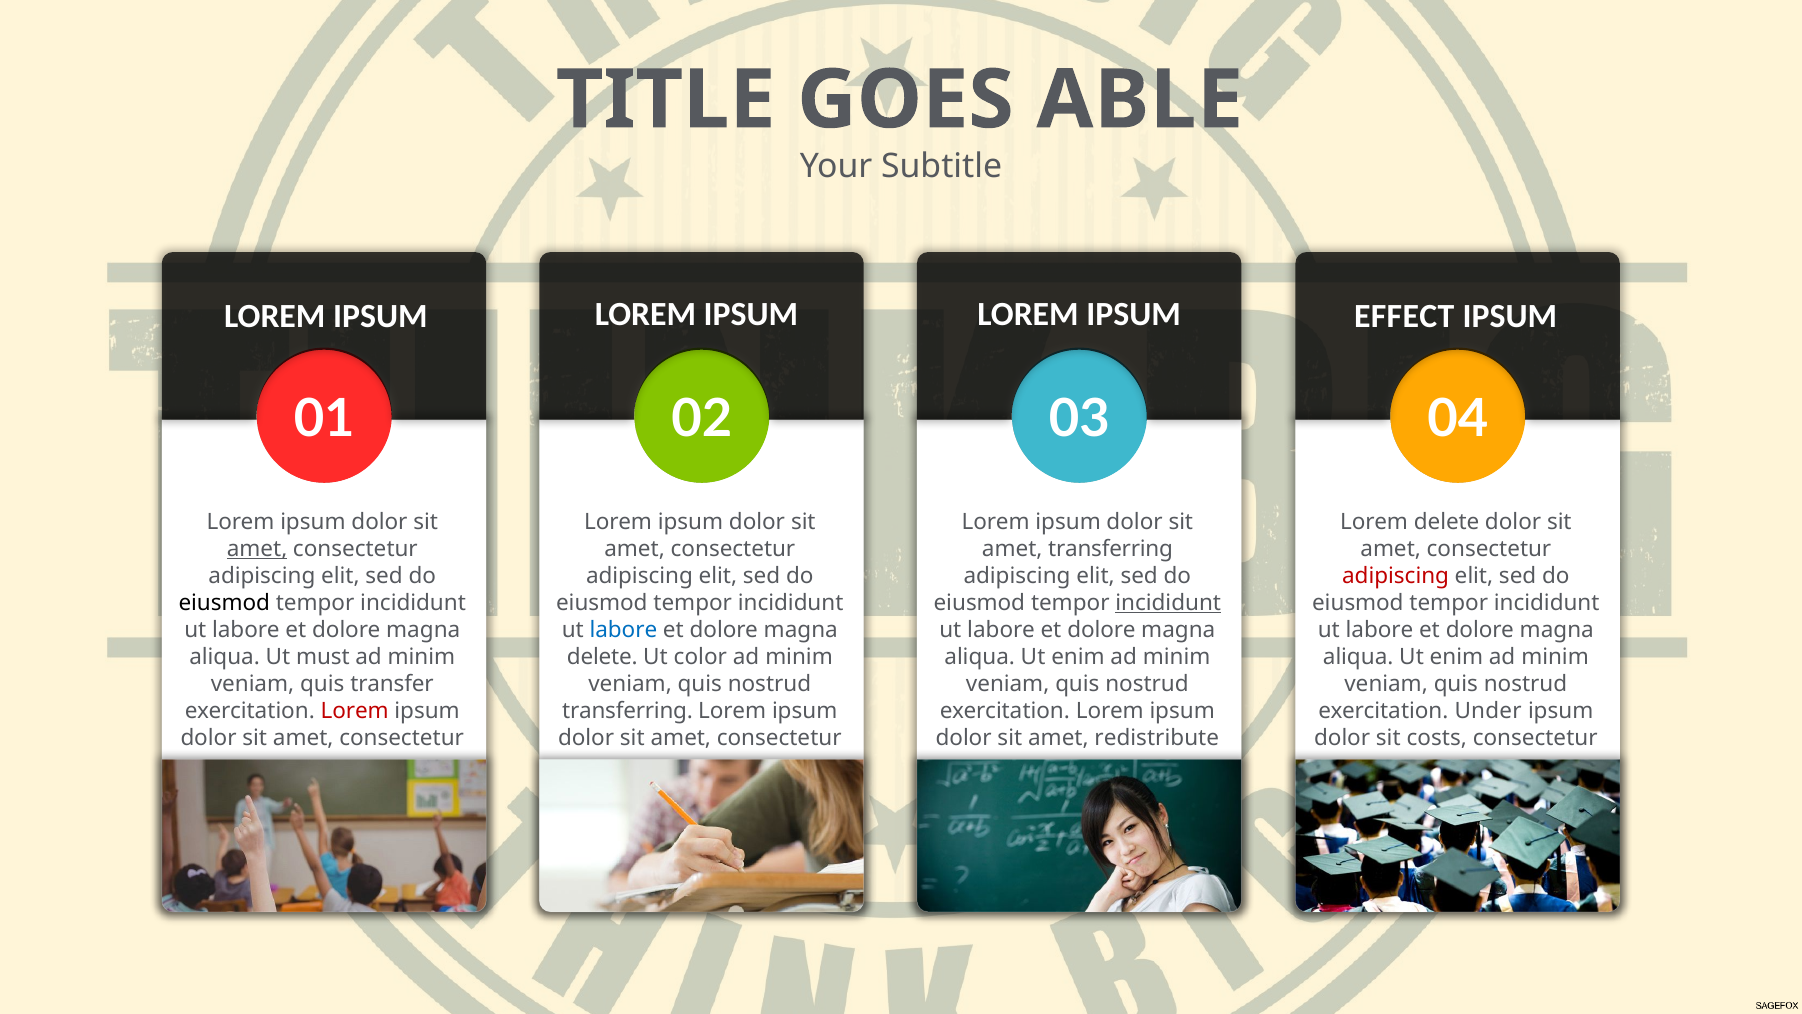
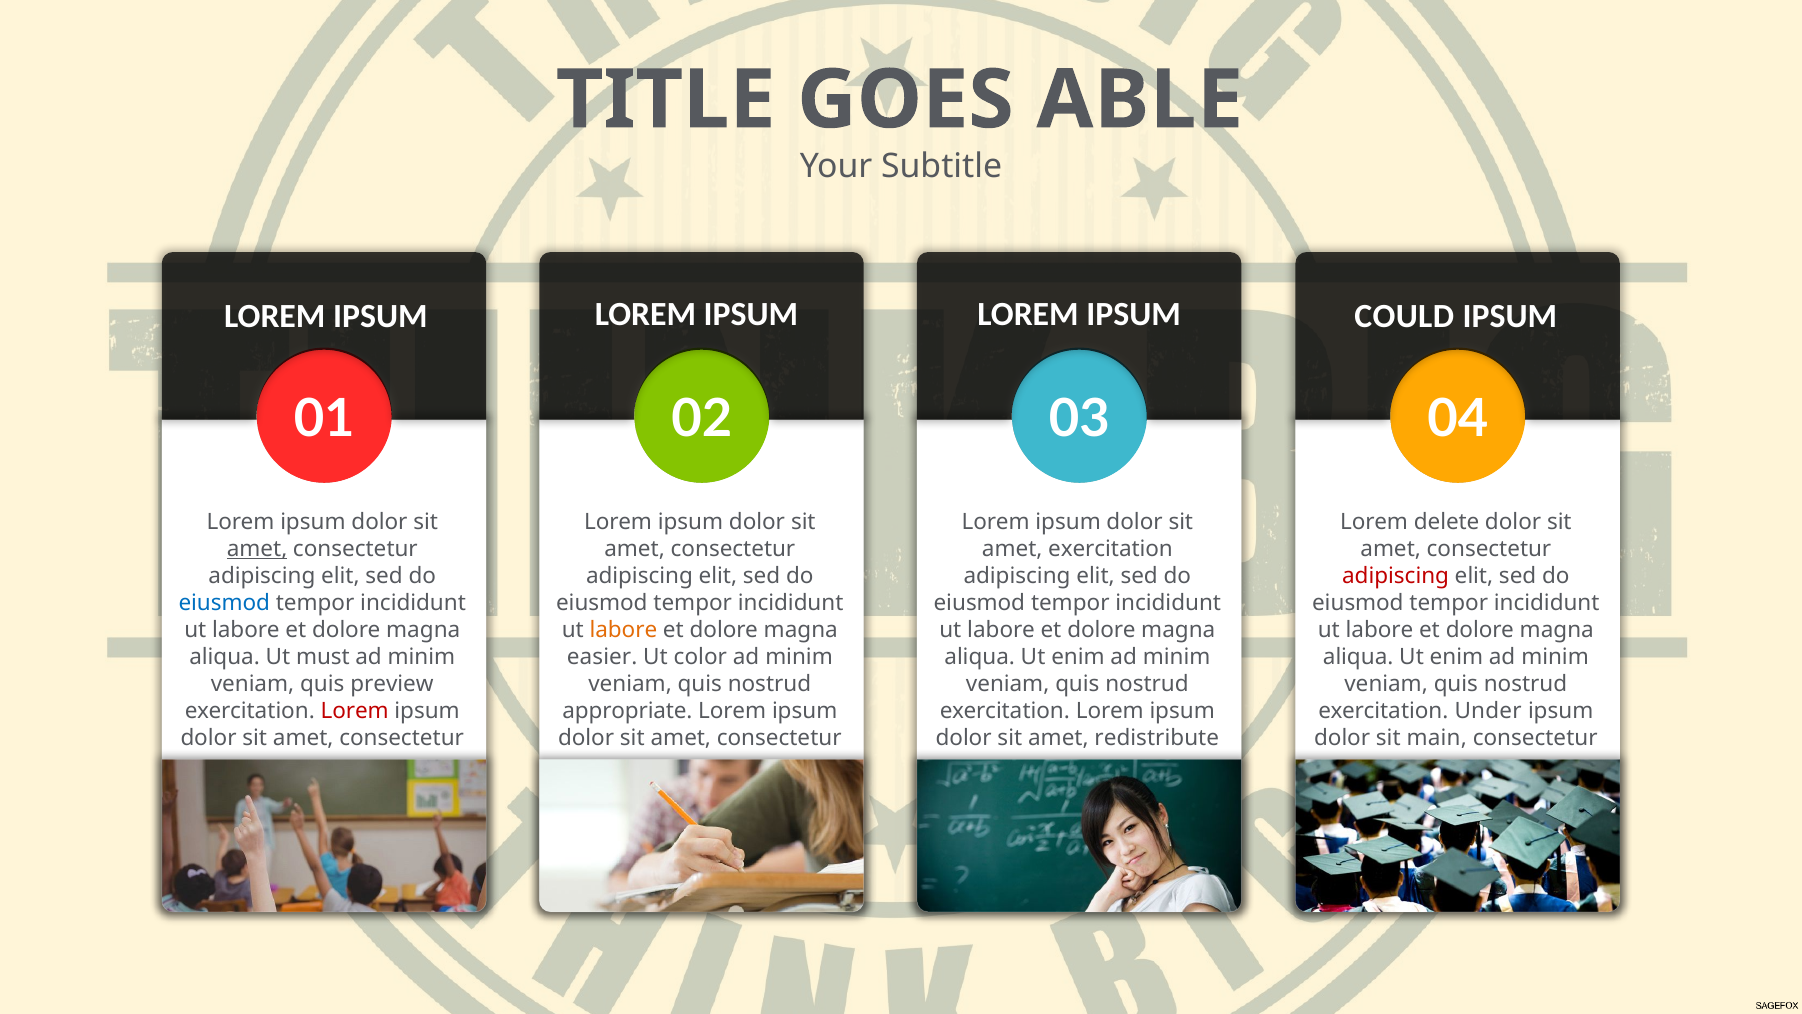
EFFECT: EFFECT -> COULD
amet transferring: transferring -> exercitation
eiusmod at (224, 602) colour: black -> blue
incididunt at (1168, 602) underline: present -> none
labore at (623, 630) colour: blue -> orange
delete at (602, 657): delete -> easier
transfer: transfer -> preview
transferring at (628, 711): transferring -> appropriate
costs: costs -> main
